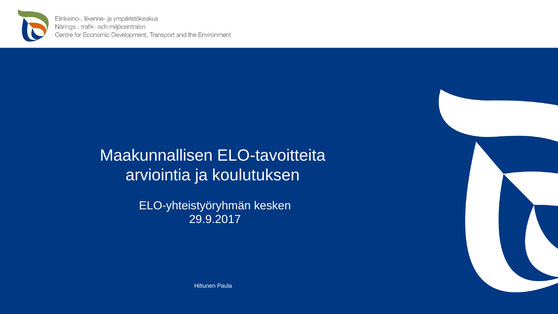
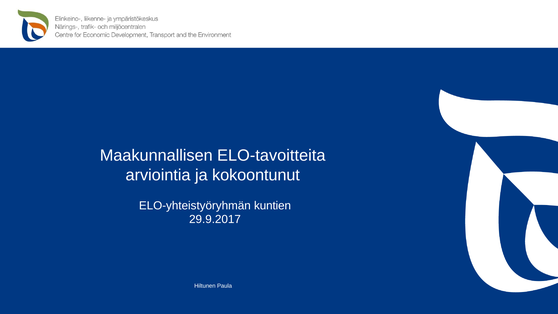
koulutuksen: koulutuksen -> kokoontunut
kesken: kesken -> kuntien
